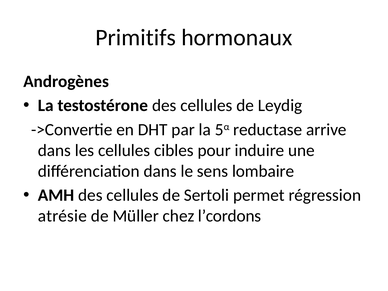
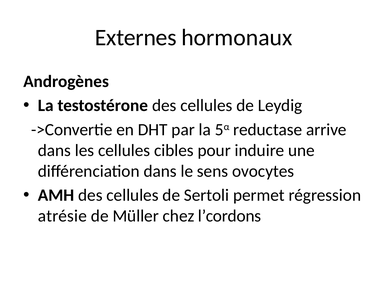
Primitifs: Primitifs -> Externes
lombaire: lombaire -> ovocytes
